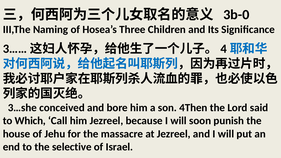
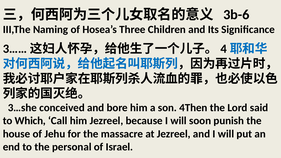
3b-0: 3b-0 -> 3b-6
selective: selective -> personal
